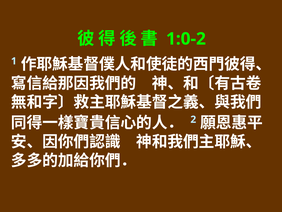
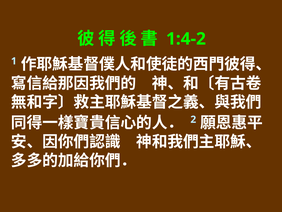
1:0-2: 1:0-2 -> 1:4-2
